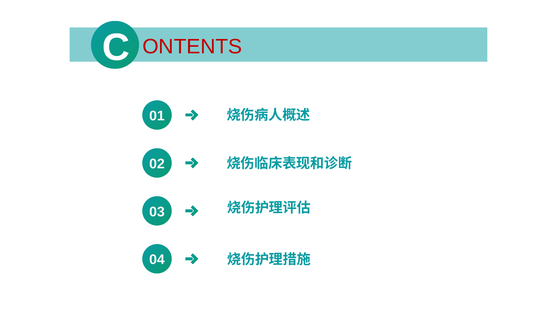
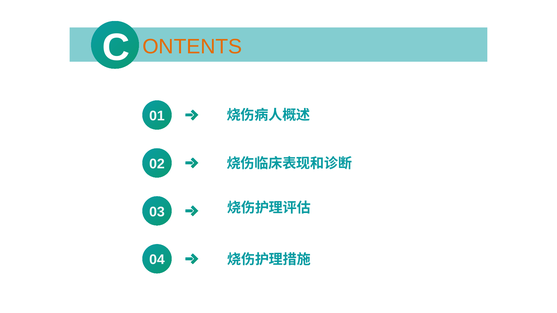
ONTENTS colour: red -> orange
